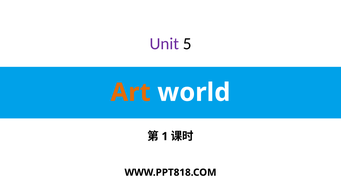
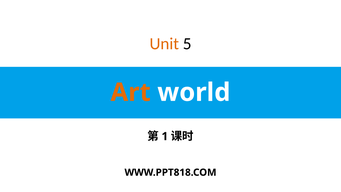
Unit colour: purple -> orange
